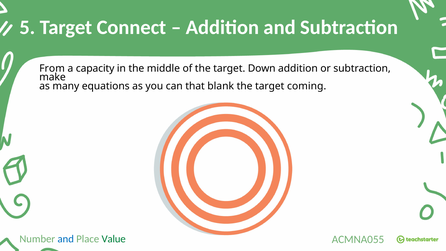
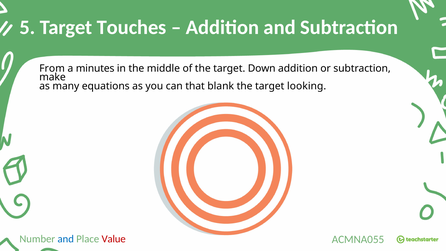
Connect: Connect -> Touches
capacity: capacity -> minutes
coming: coming -> looking
Value colour: green -> red
